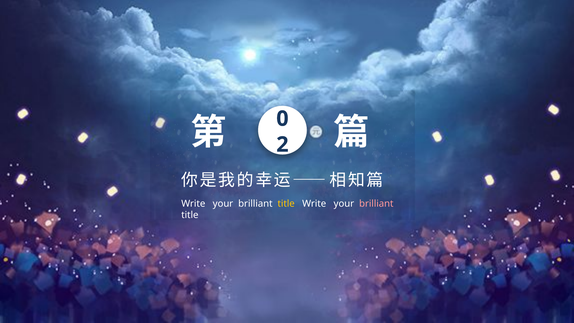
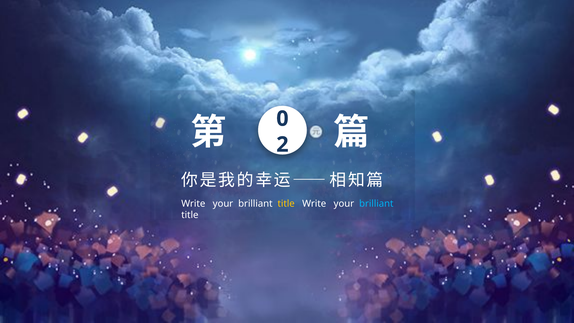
brilliant at (376, 204) colour: pink -> light blue
